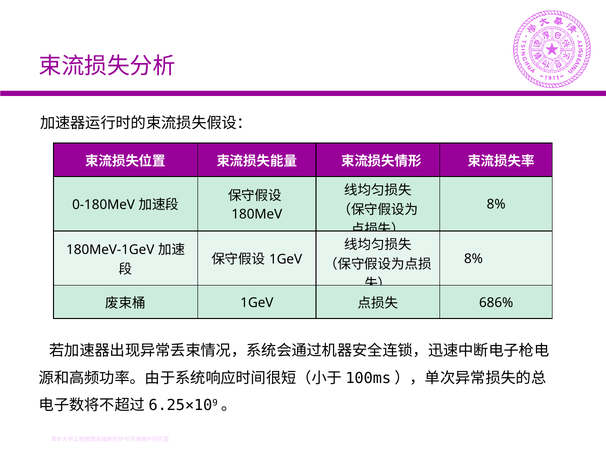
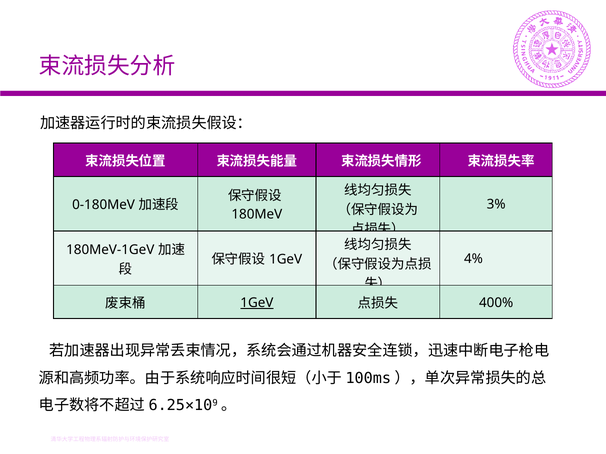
8% at (496, 205): 8% -> 3%
8% at (473, 259): 8% -> 4%
1GeV at (257, 303) underline: none -> present
686%: 686% -> 400%
